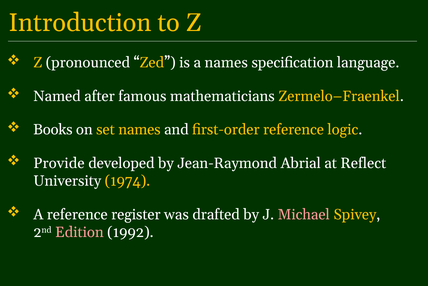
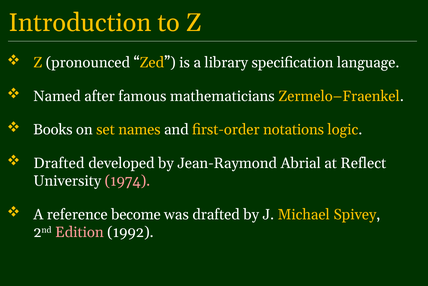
a names: names -> library
first-order reference: reference -> notations
Provide at (59, 163): Provide -> Drafted
1974 colour: yellow -> pink
register: register -> become
Michael colour: pink -> yellow
